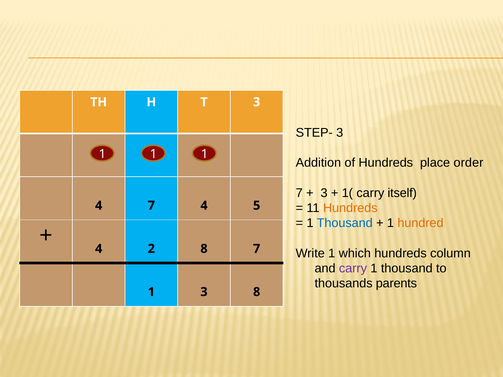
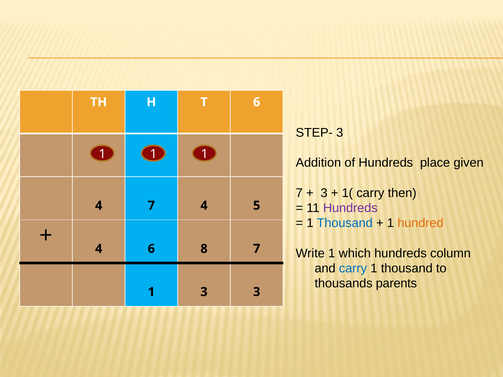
T 3: 3 -> 6
order: order -> given
itself: itself -> then
Hundreds at (350, 208) colour: orange -> purple
4 2: 2 -> 6
carry at (353, 269) colour: purple -> blue
3 8: 8 -> 3
